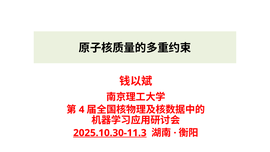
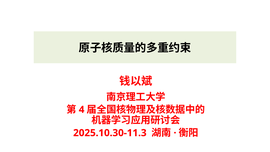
2025.10.30-11.3 underline: present -> none
